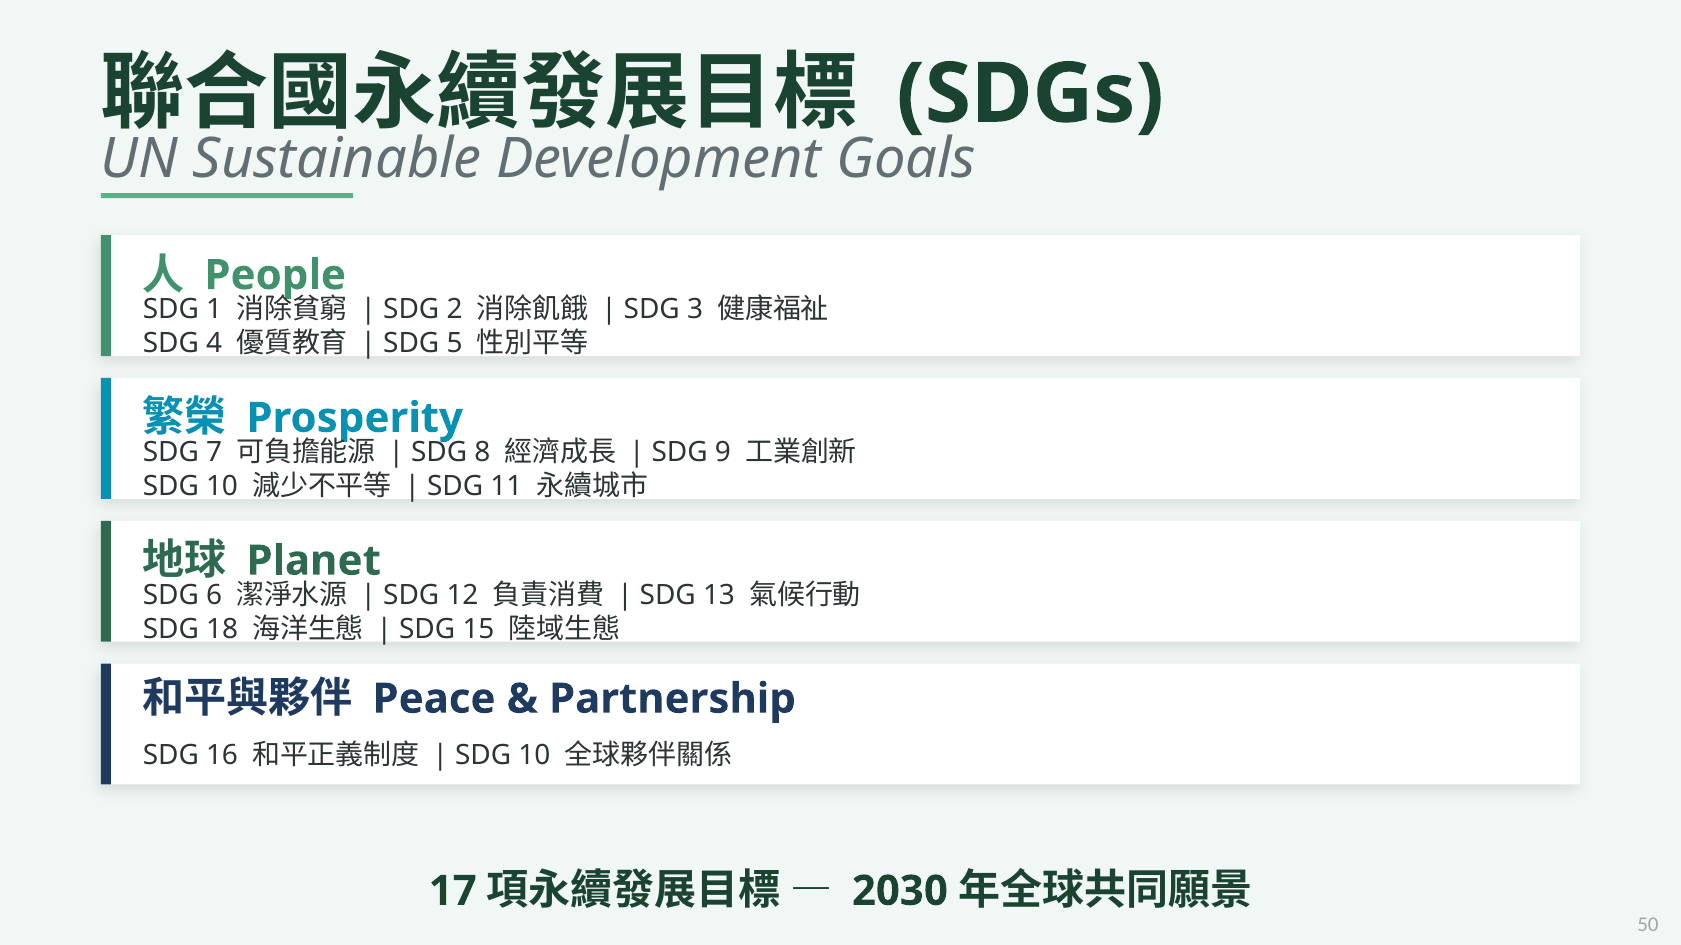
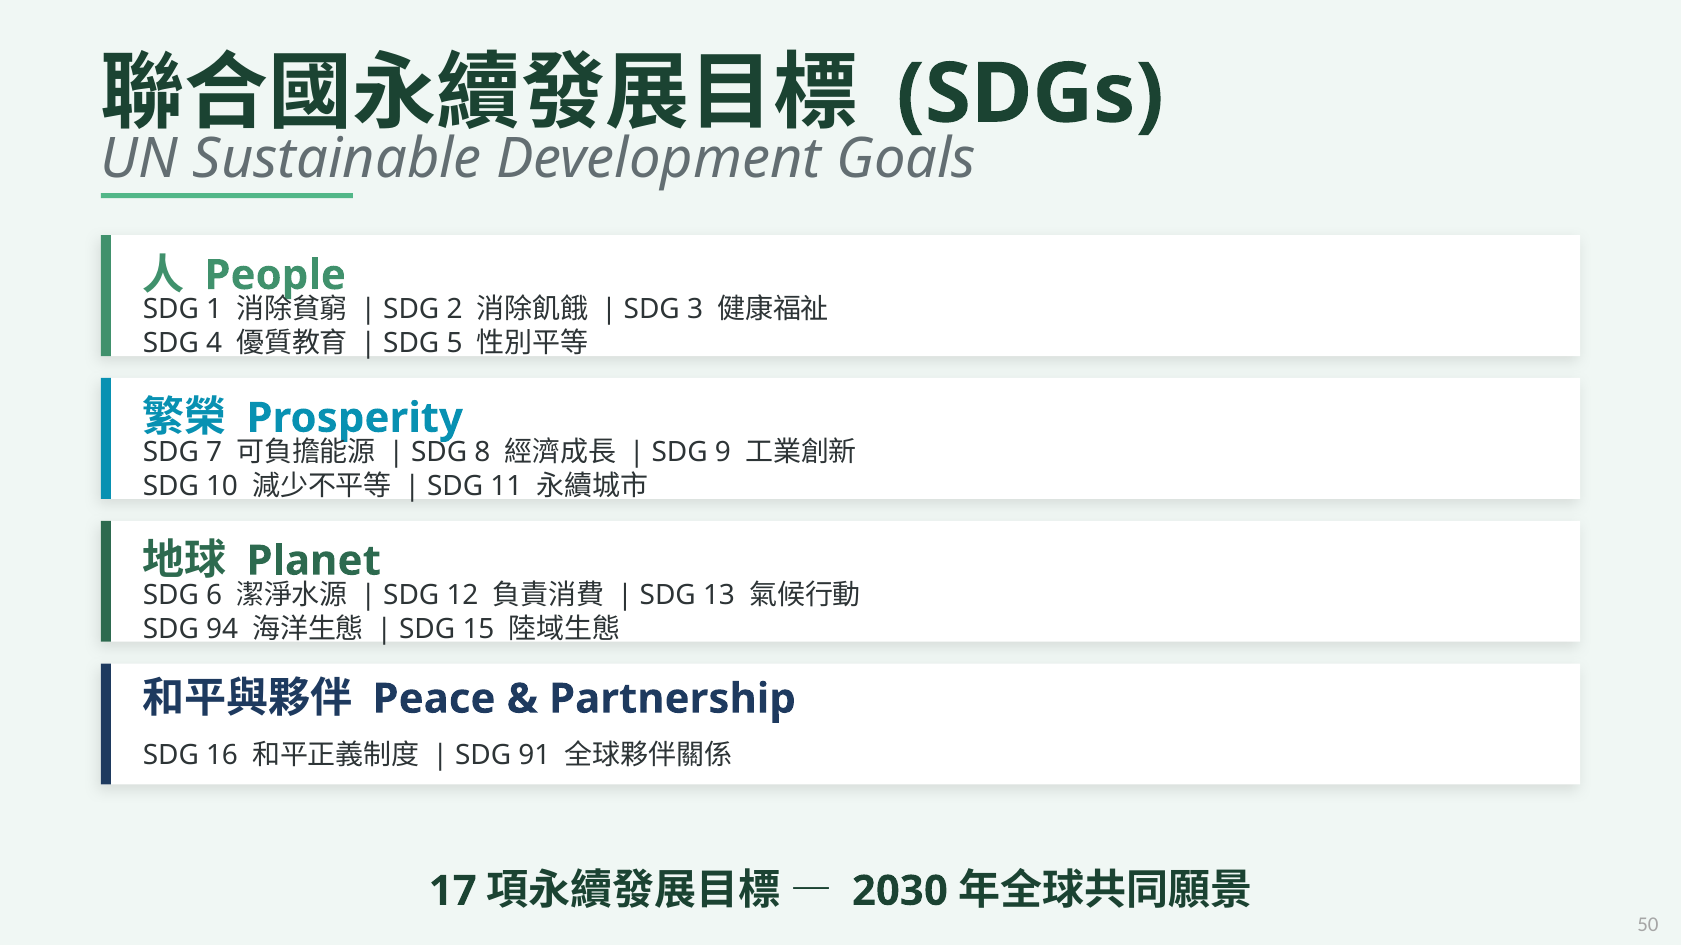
18: 18 -> 94
10 at (534, 755): 10 -> 91
